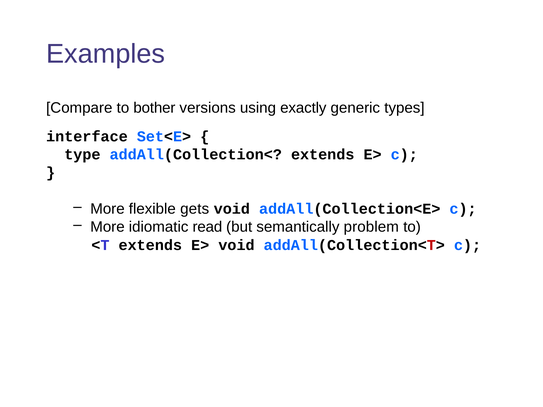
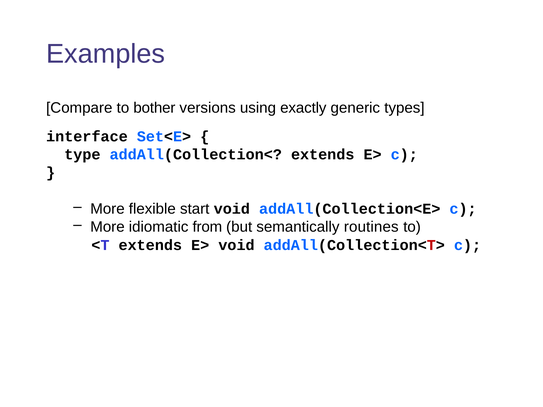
gets: gets -> start
read: read -> from
problem: problem -> routines
